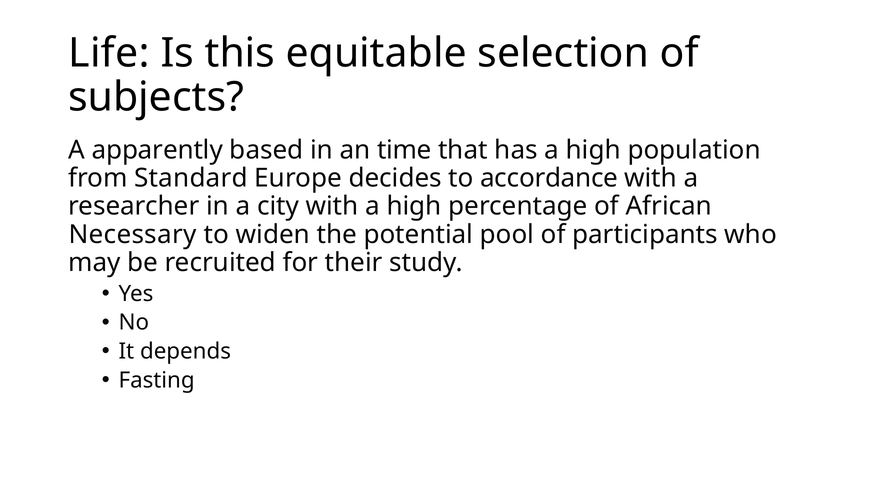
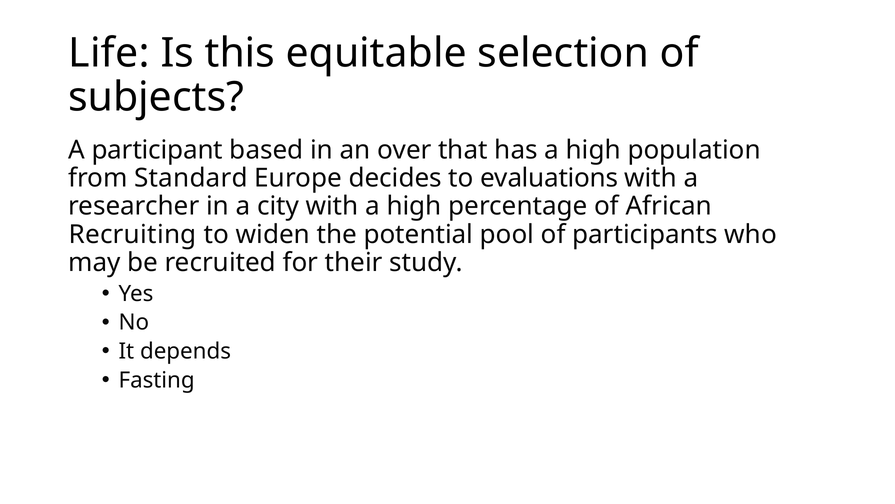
apparently: apparently -> participant
time: time -> over
accordance: accordance -> evaluations
Necessary: Necessary -> Recruiting
